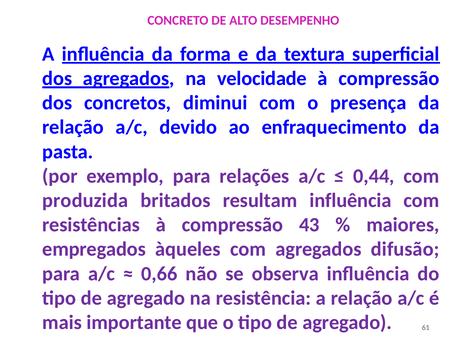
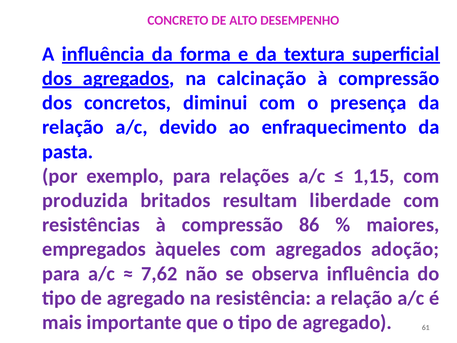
velocidade: velocidade -> calcinação
0,44: 0,44 -> 1,15
resultam influência: influência -> liberdade
43: 43 -> 86
difusão: difusão -> adoção
0,66: 0,66 -> 7,62
